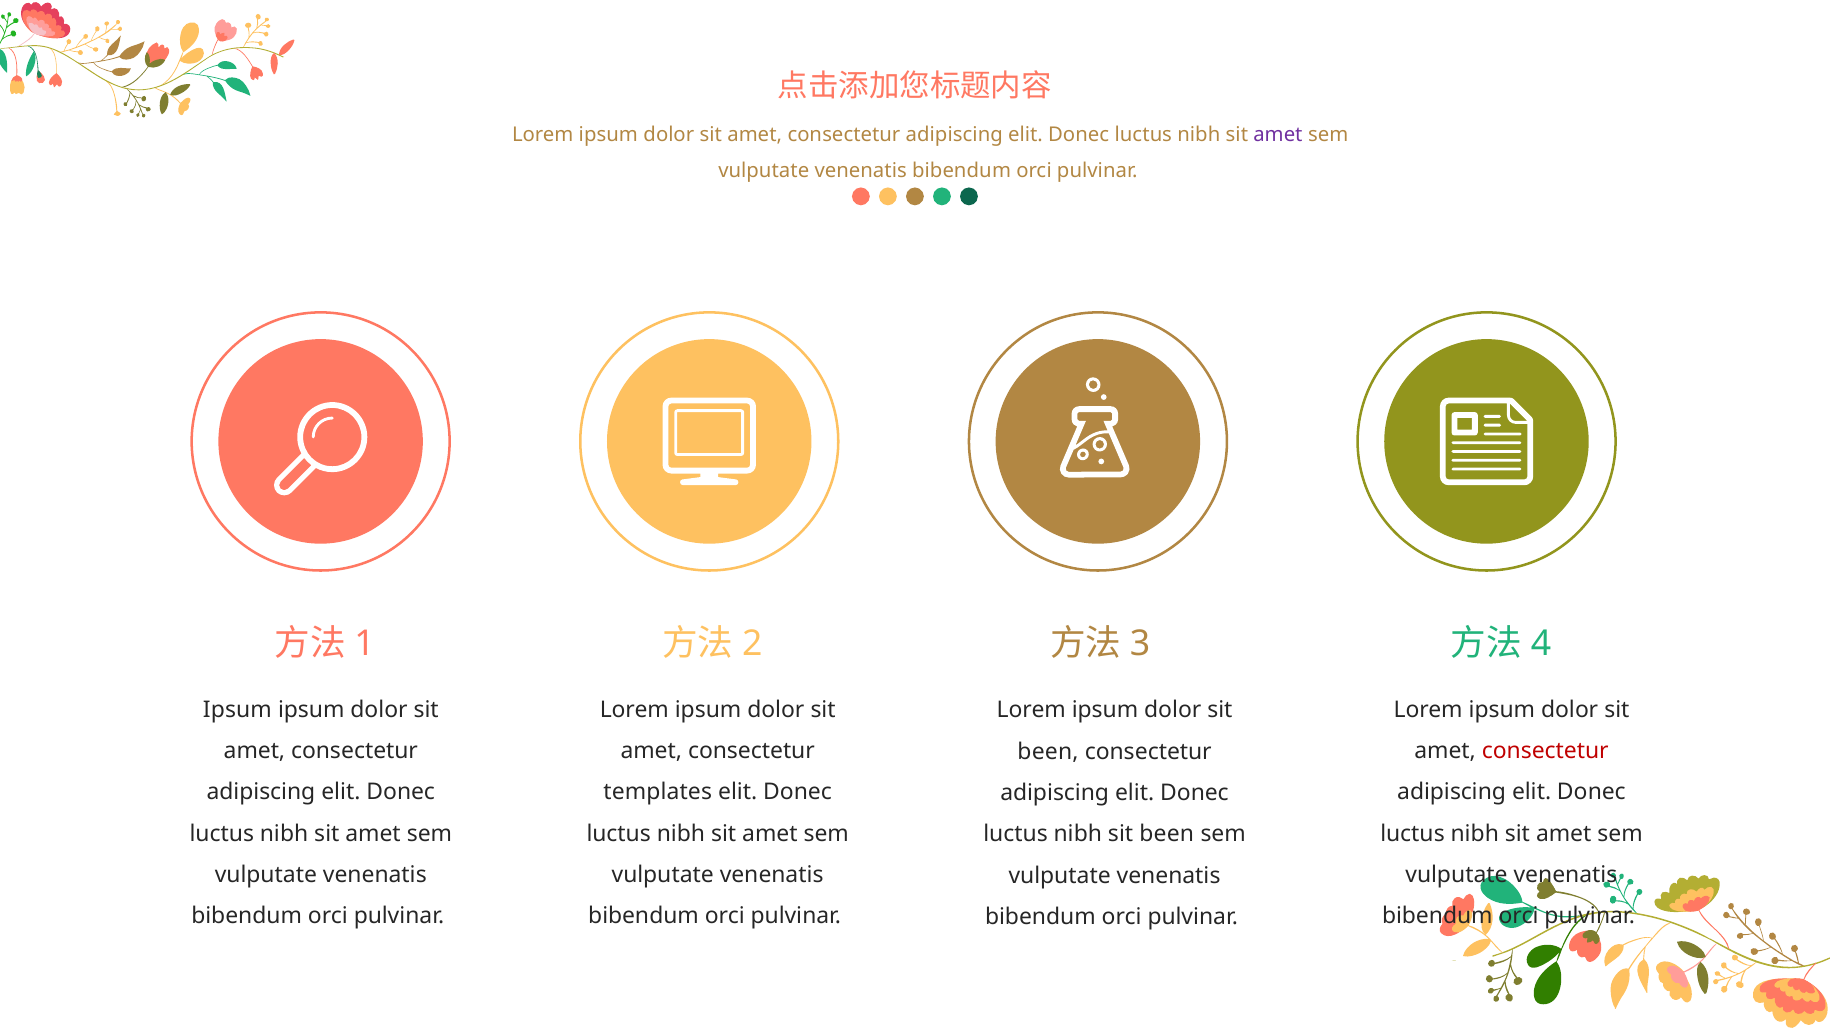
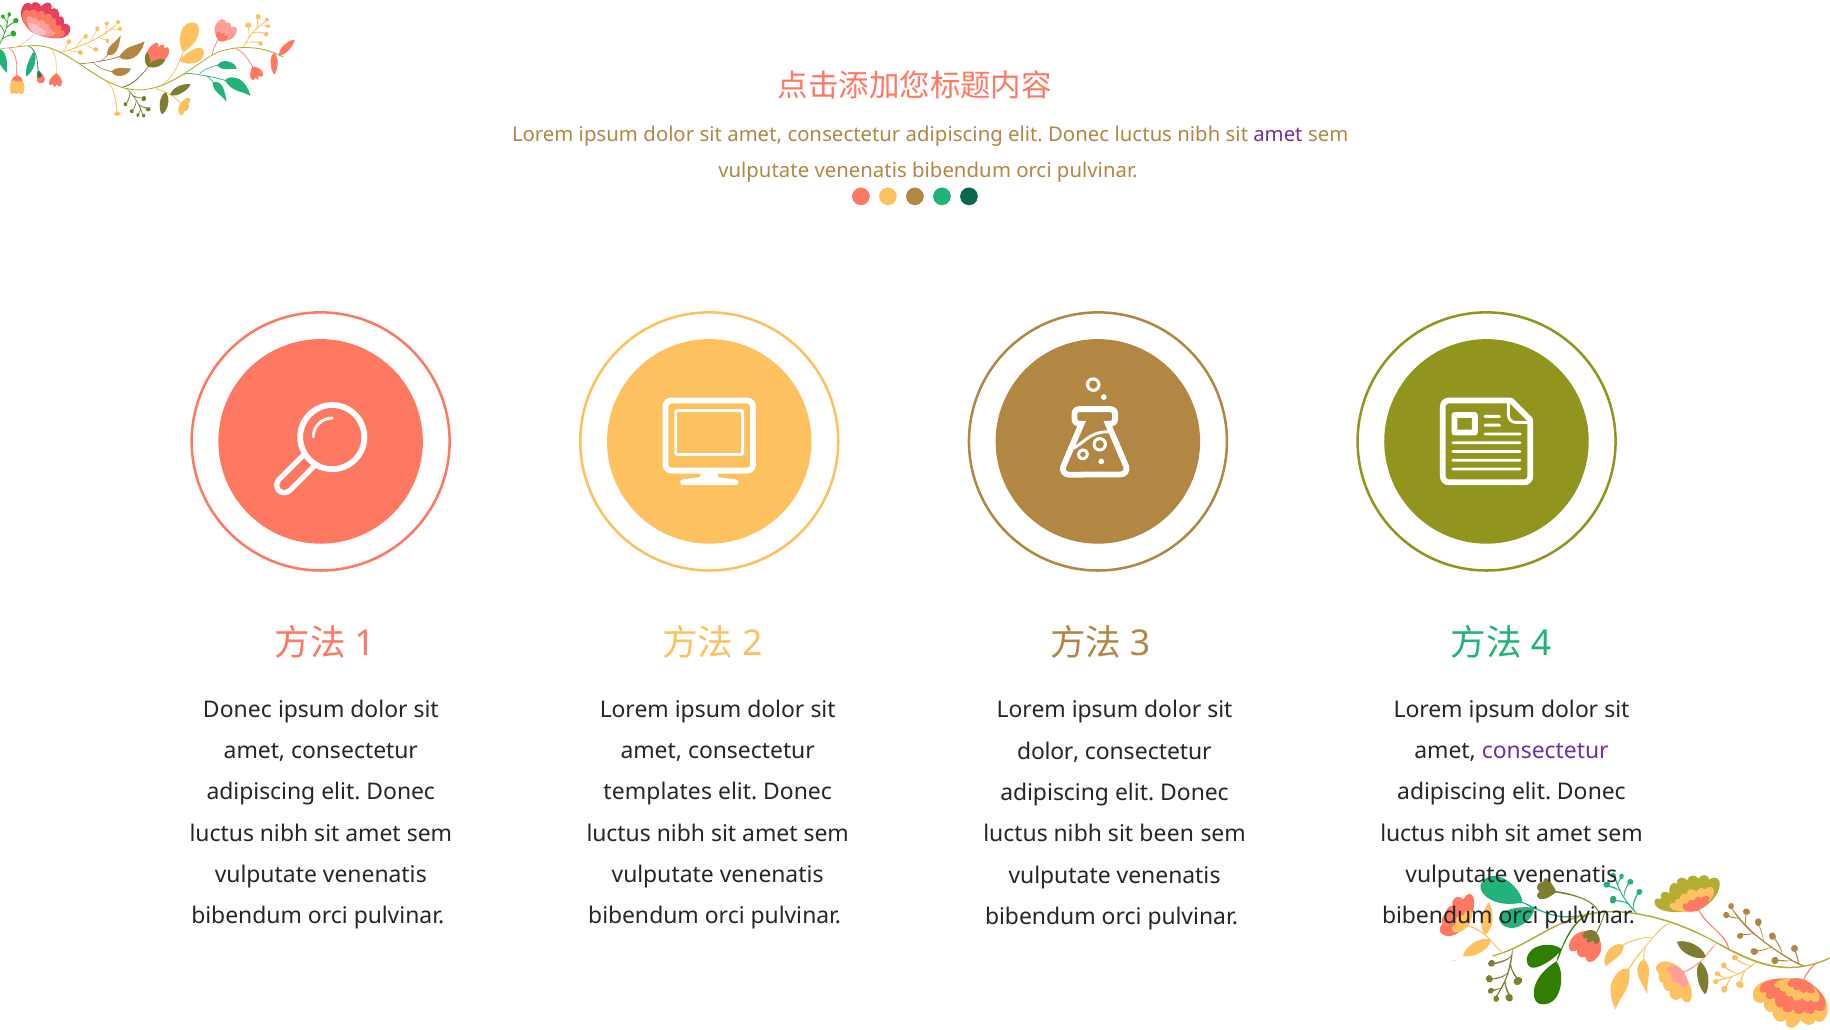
Ipsum at (237, 709): Ipsum -> Donec
consectetur at (1545, 751) colour: red -> purple
been at (1048, 751): been -> dolor
